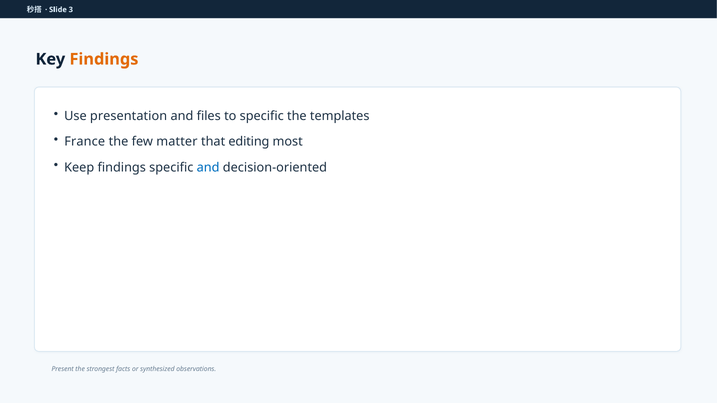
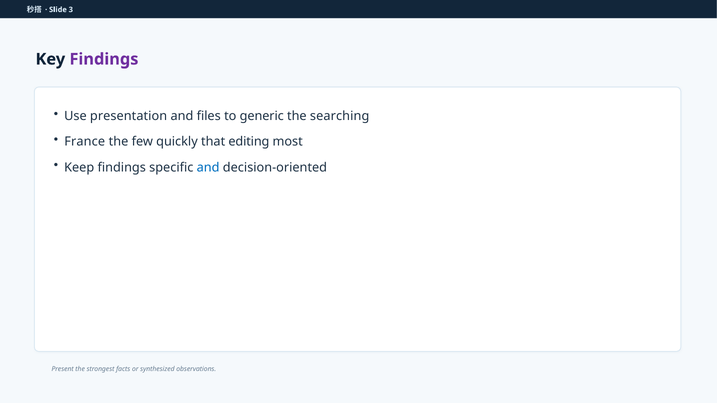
Findings at (104, 59) colour: orange -> purple
to specific: specific -> generic
templates: templates -> searching
matter: matter -> quickly
